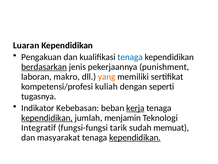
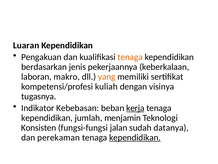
tenaga at (130, 57) colour: blue -> orange
berdasarkan underline: present -> none
punishment: punishment -> keberkalaan
seperti: seperti -> visinya
kependidikan at (47, 117) underline: present -> none
Integratif: Integratif -> Konsisten
tarik: tarik -> jalan
memuat: memuat -> datanya
masyarakat: masyarakat -> perekaman
